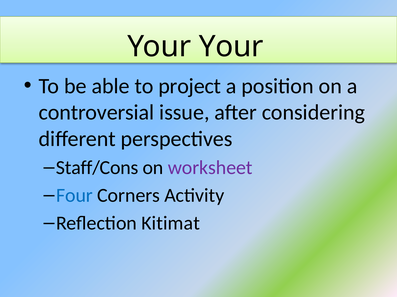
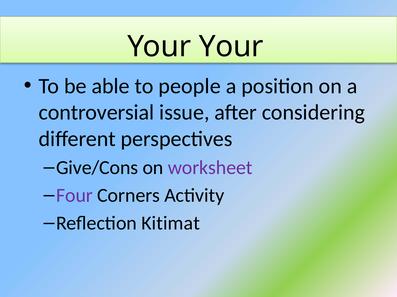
project: project -> people
Staff/Cons: Staff/Cons -> Give/Cons
Four colour: blue -> purple
